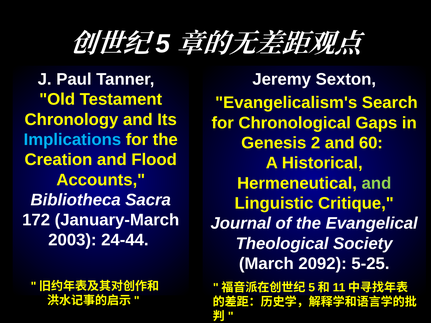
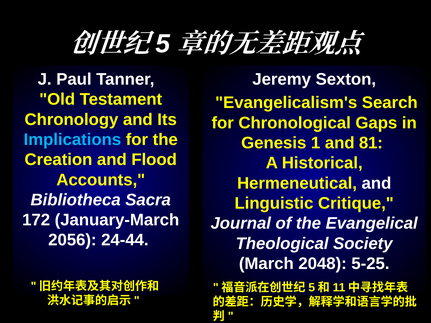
2: 2 -> 1
60: 60 -> 81
and at (376, 183) colour: light green -> white
2003: 2003 -> 2056
2092: 2092 -> 2048
